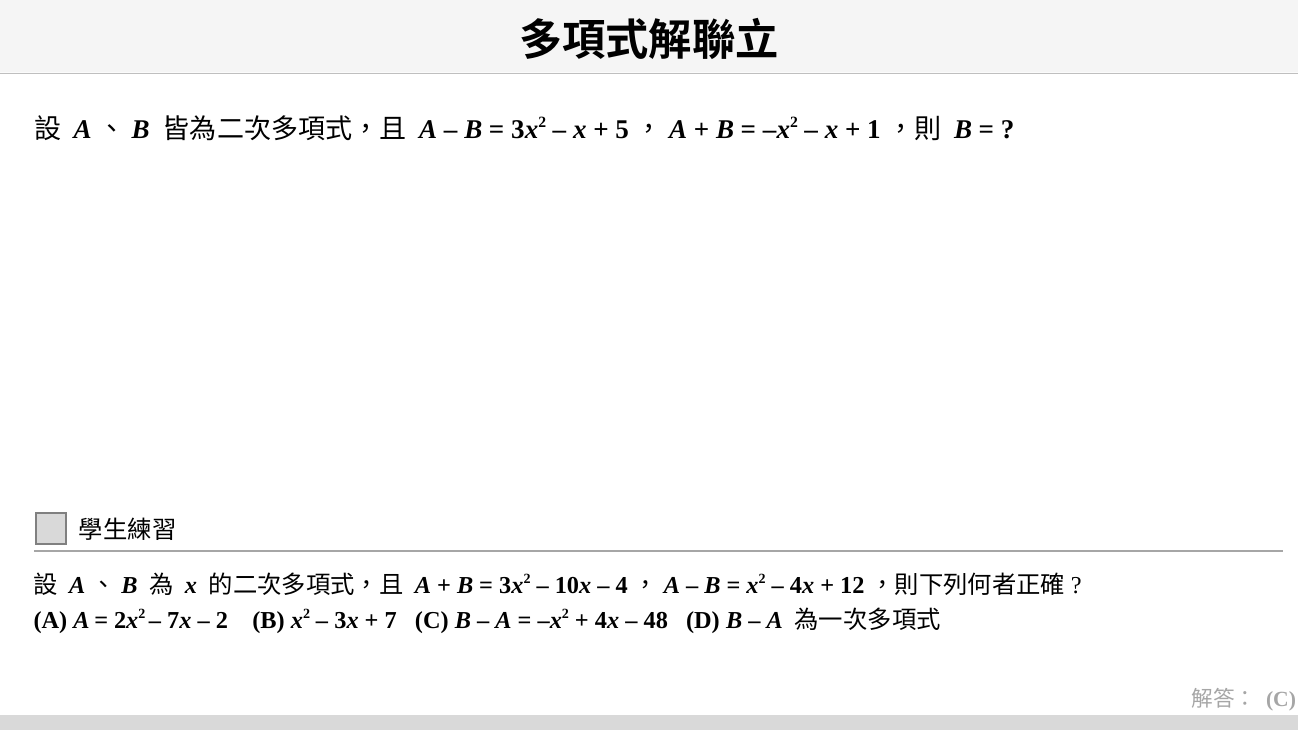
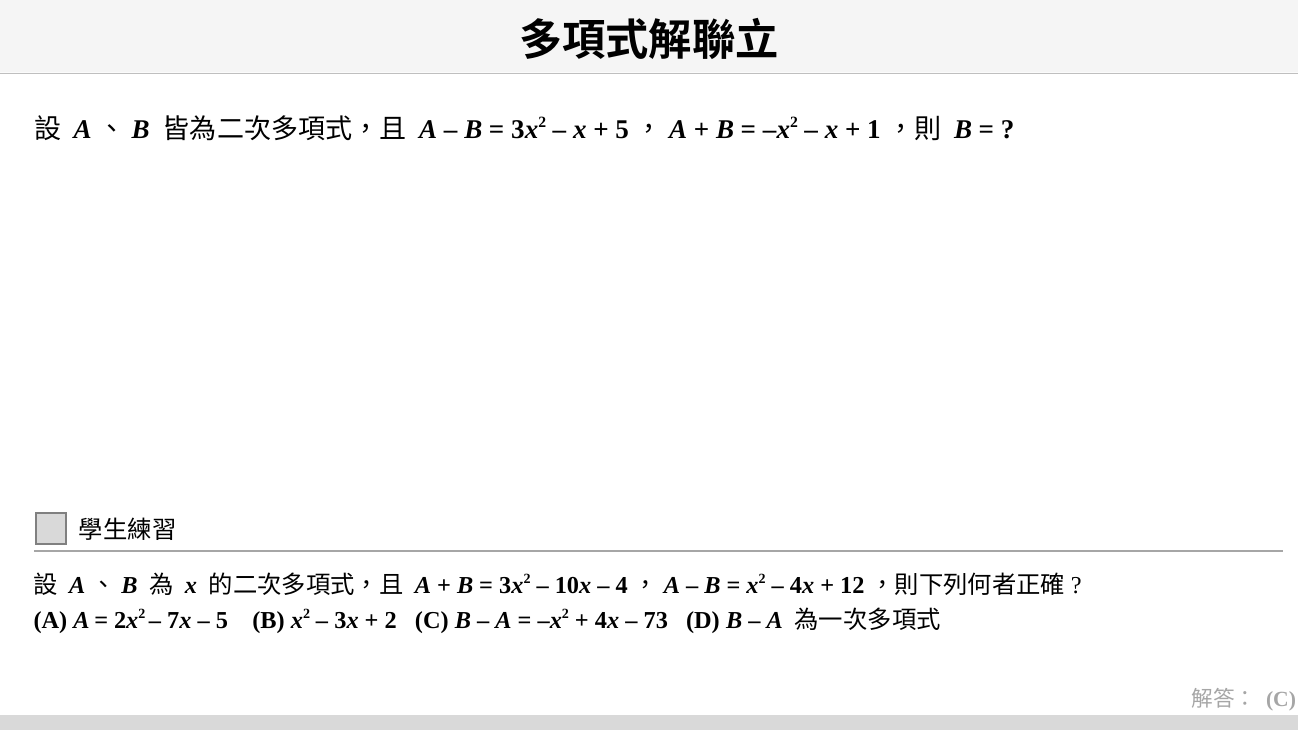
2: 2 -> 5
7: 7 -> 2
48: 48 -> 73
